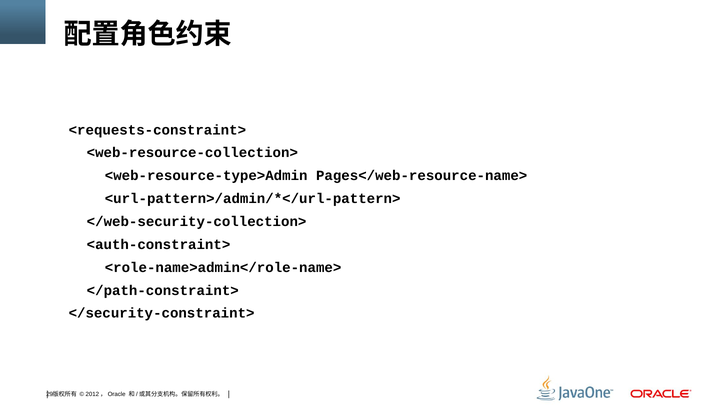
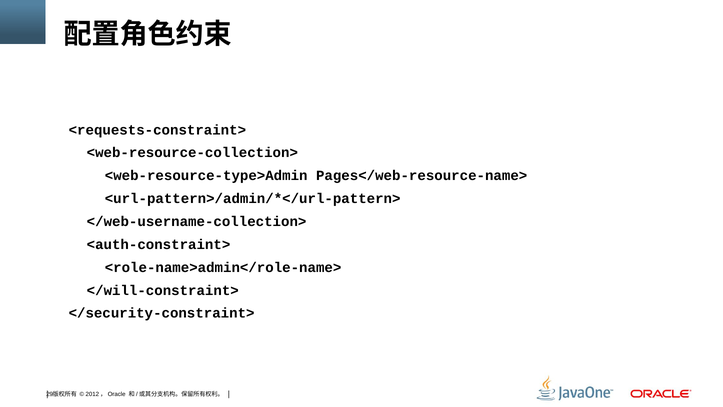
</web-security-collection>: </web-security-collection> -> </web-username-collection>
</path-constraint>: </path-constraint> -> </will-constraint>
